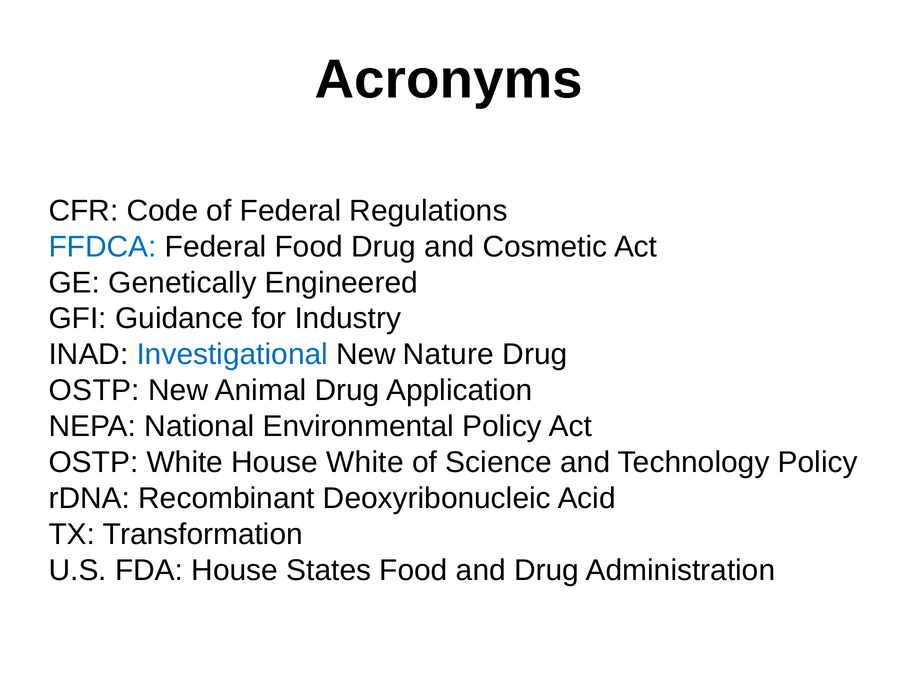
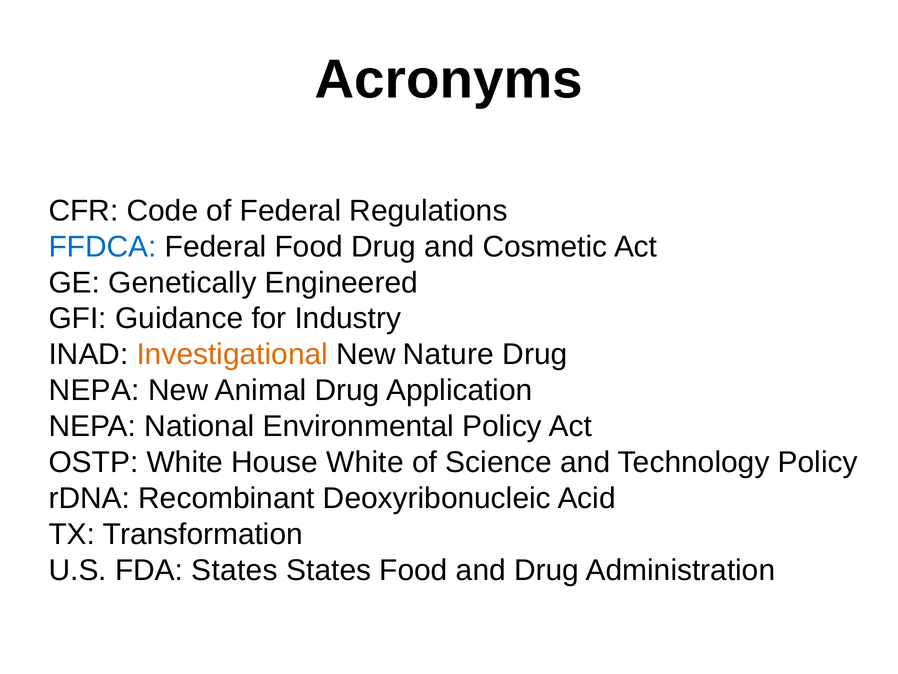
Investigational colour: blue -> orange
OSTP at (94, 390): OSTP -> NEPA
FDA House: House -> States
